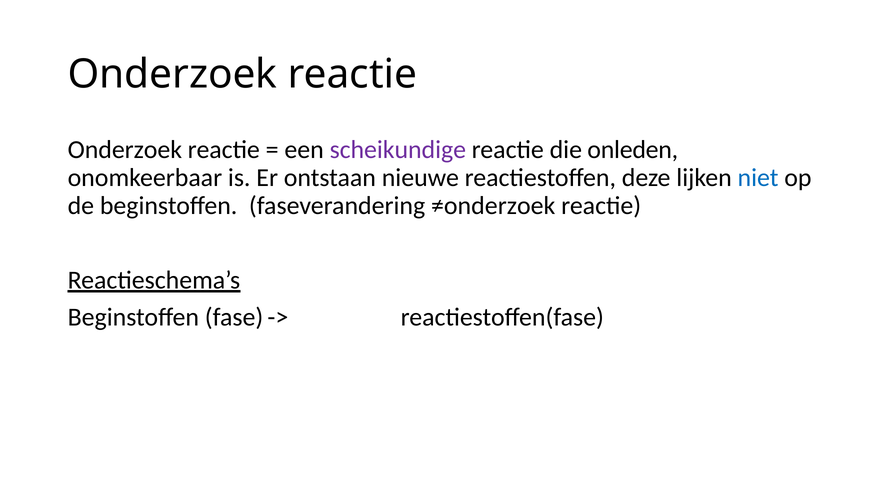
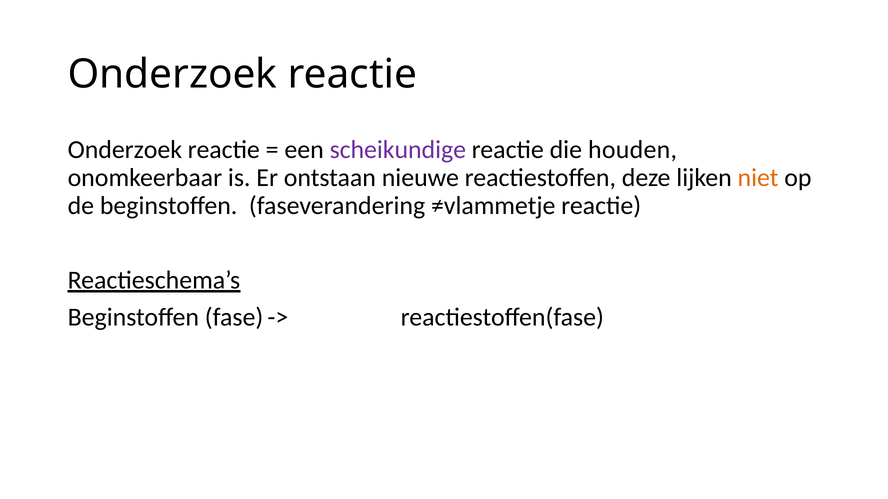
onleden: onleden -> houden
niet colour: blue -> orange
≠onderzoek: ≠onderzoek -> ≠vlammetje
